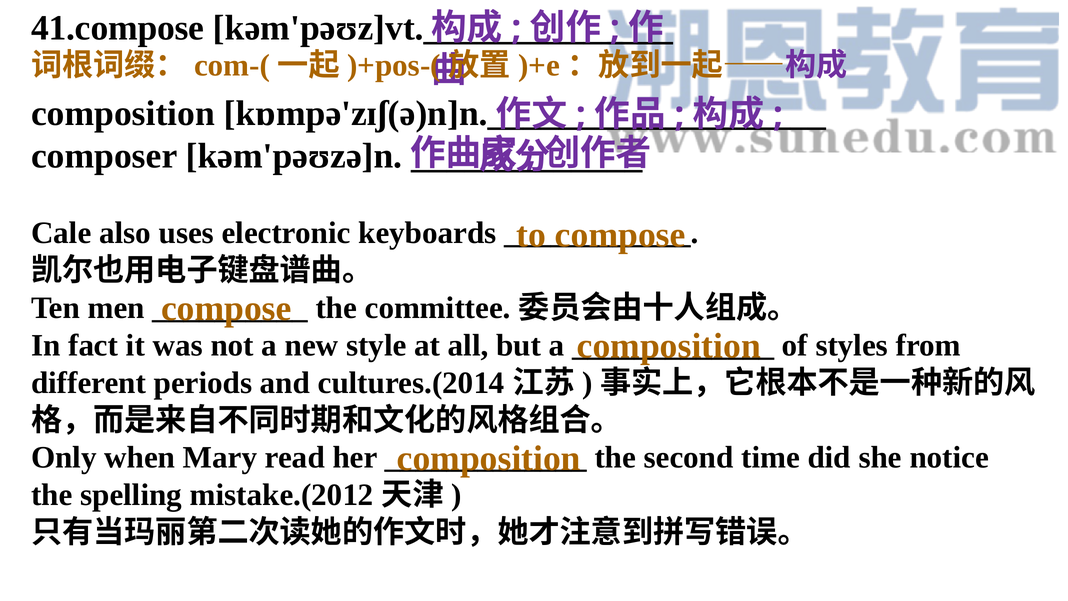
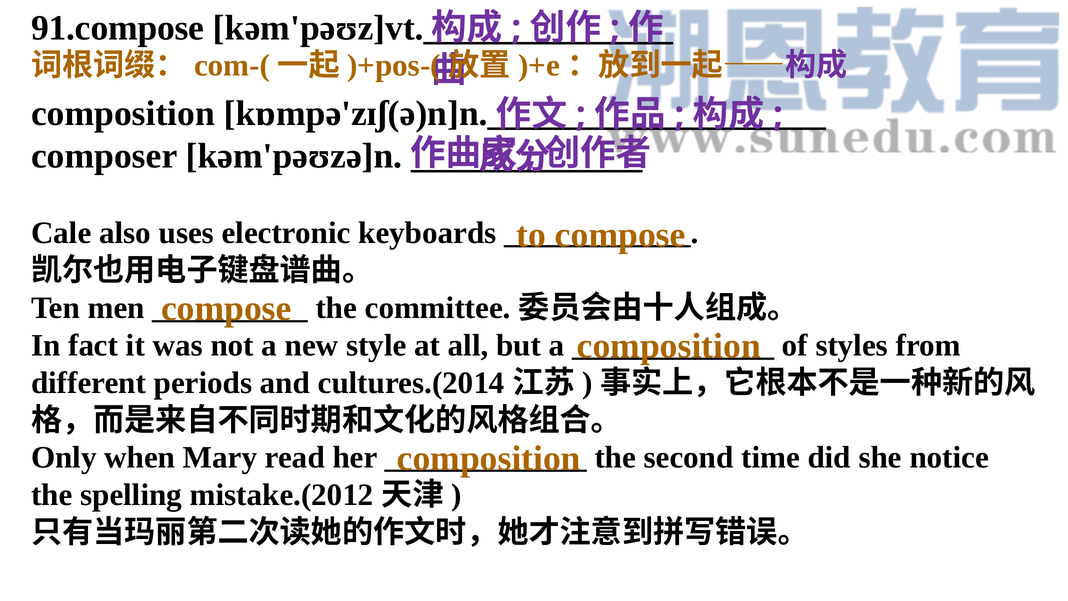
41.compose: 41.compose -> 91.compose
